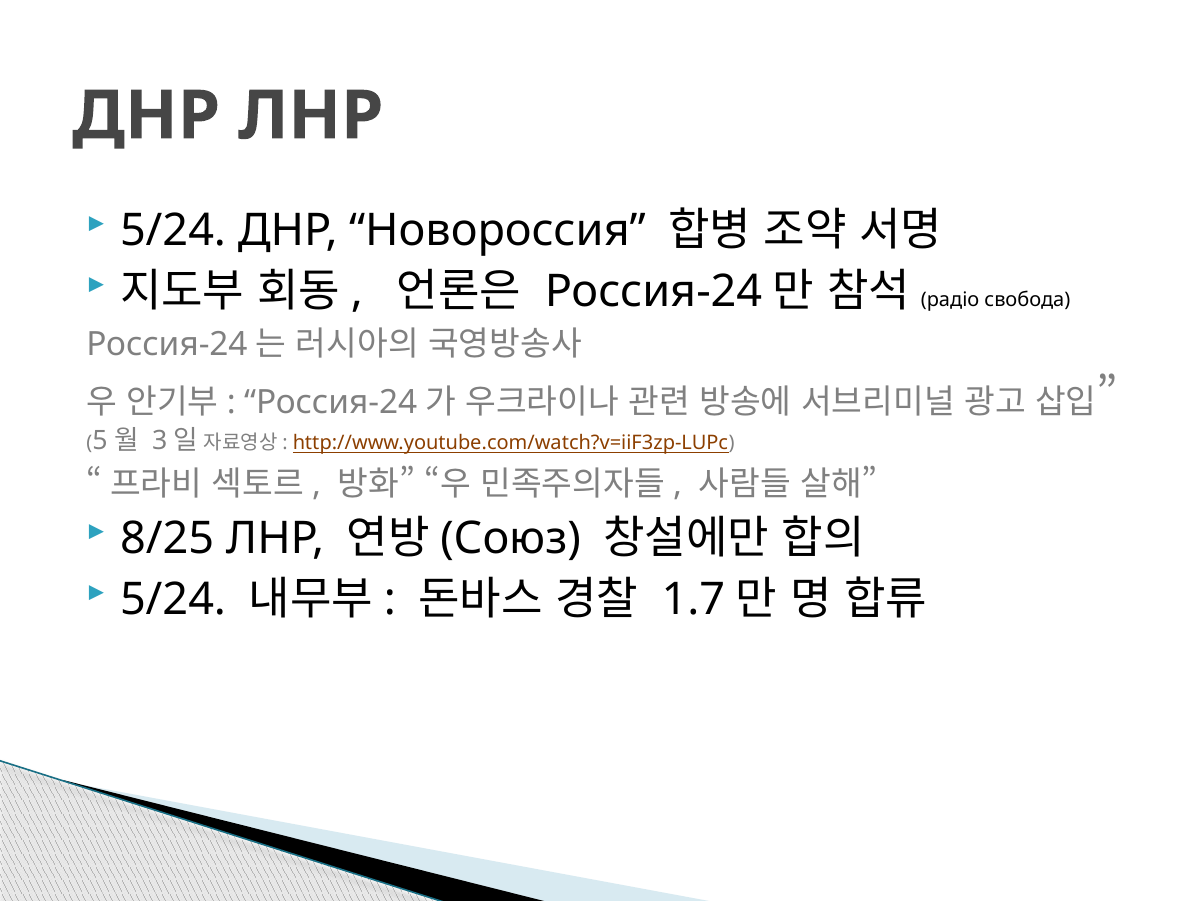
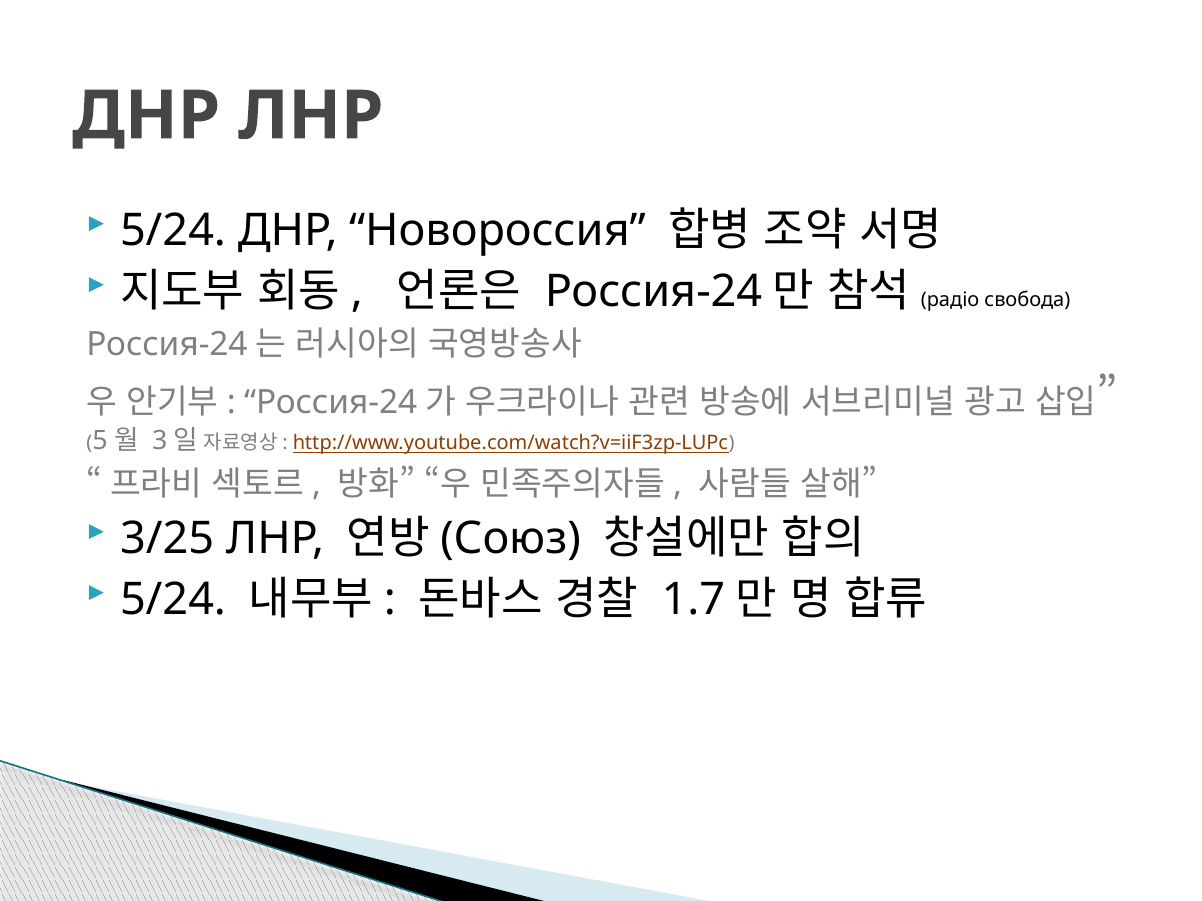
8/25: 8/25 -> 3/25
